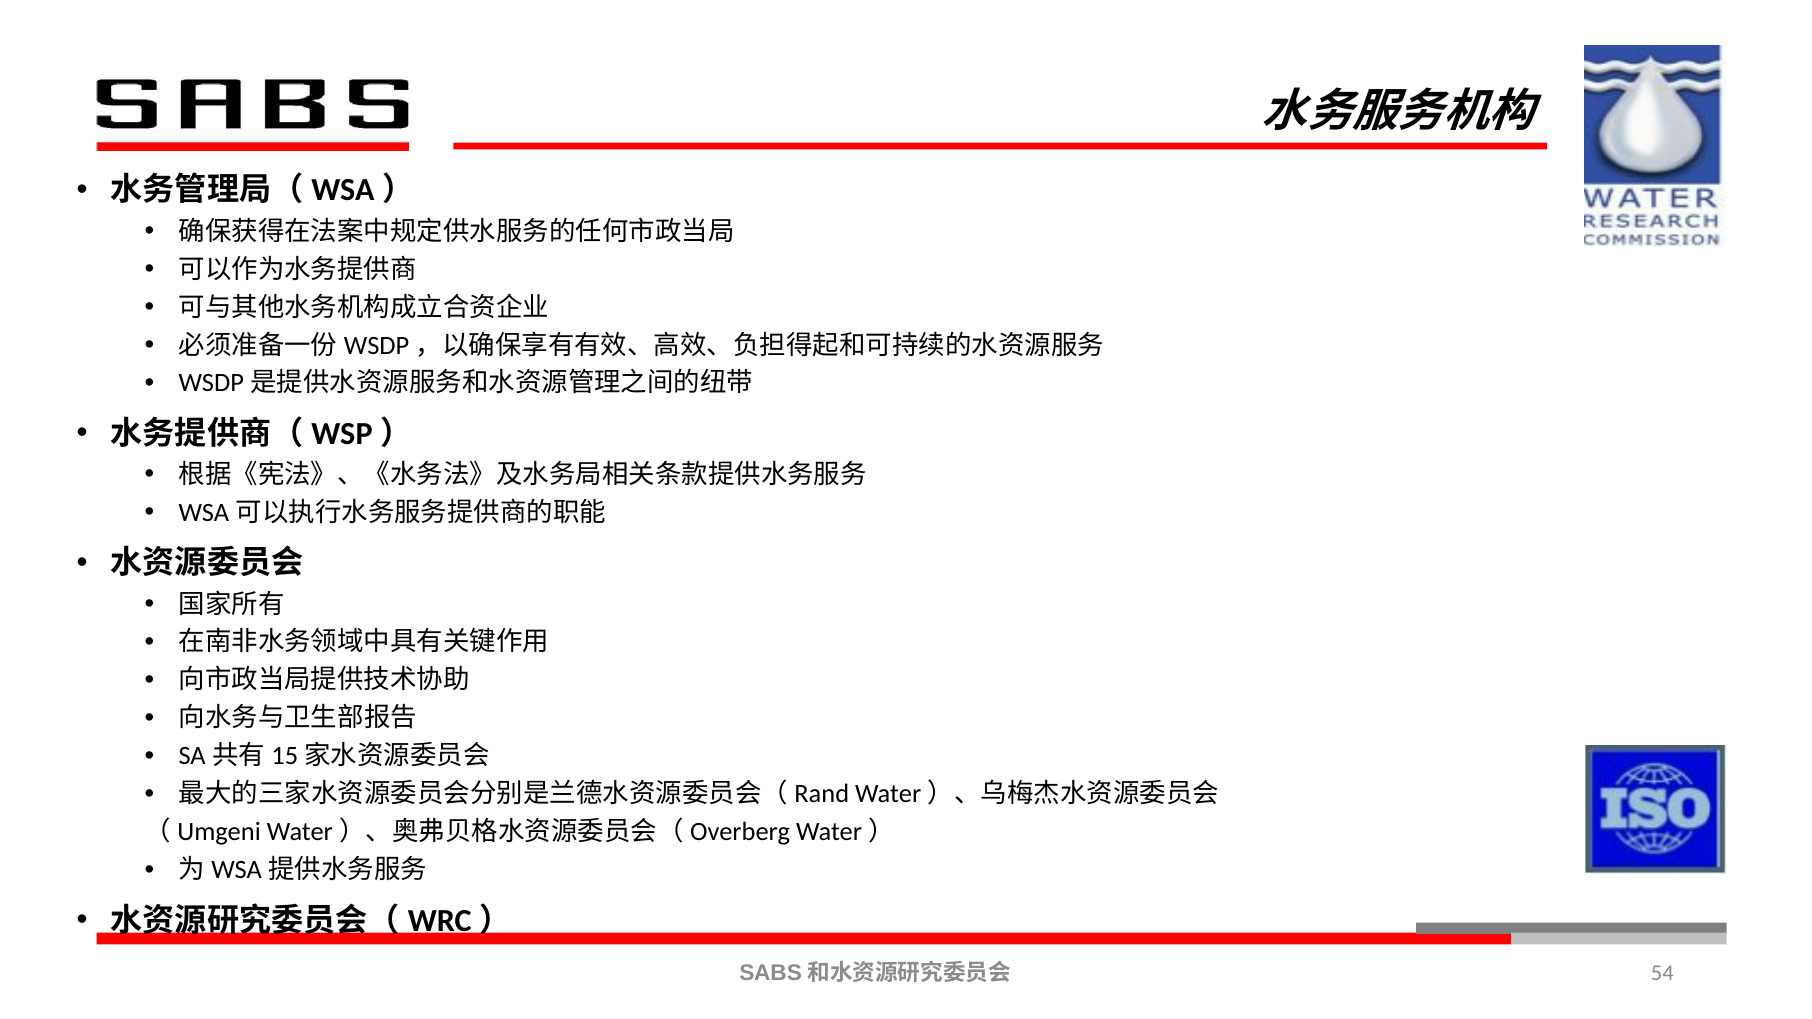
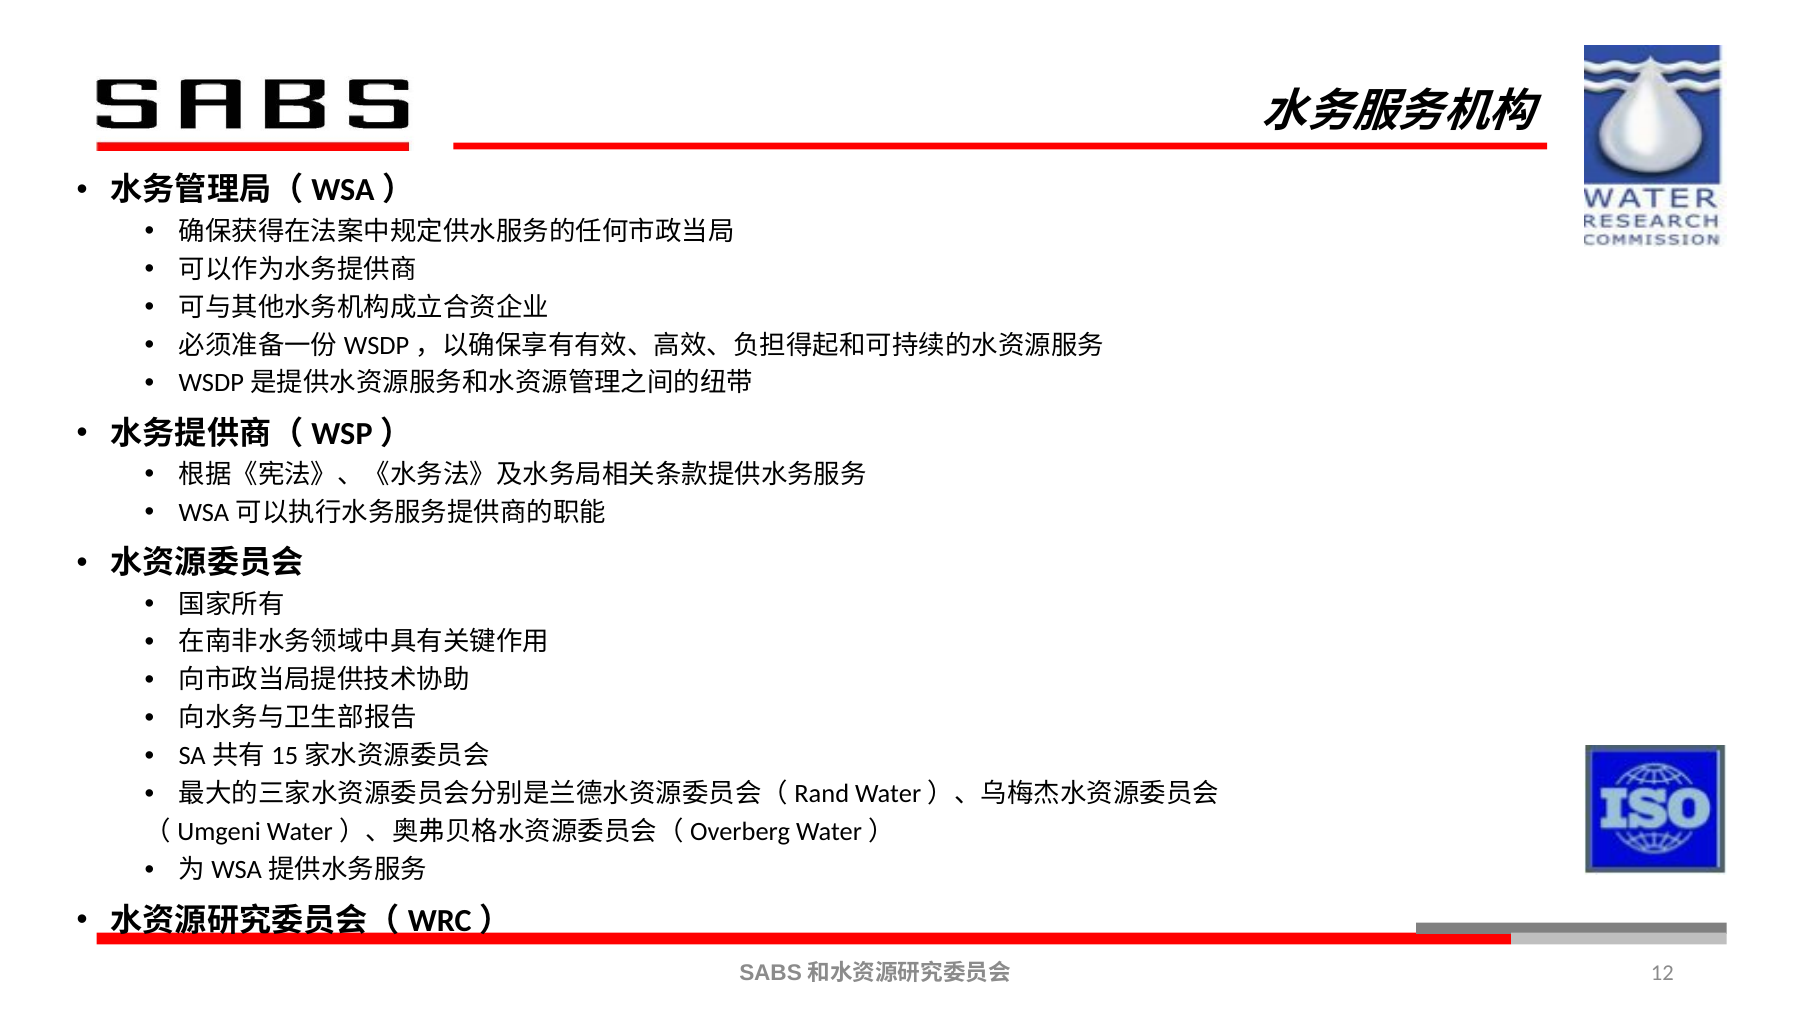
54: 54 -> 12
